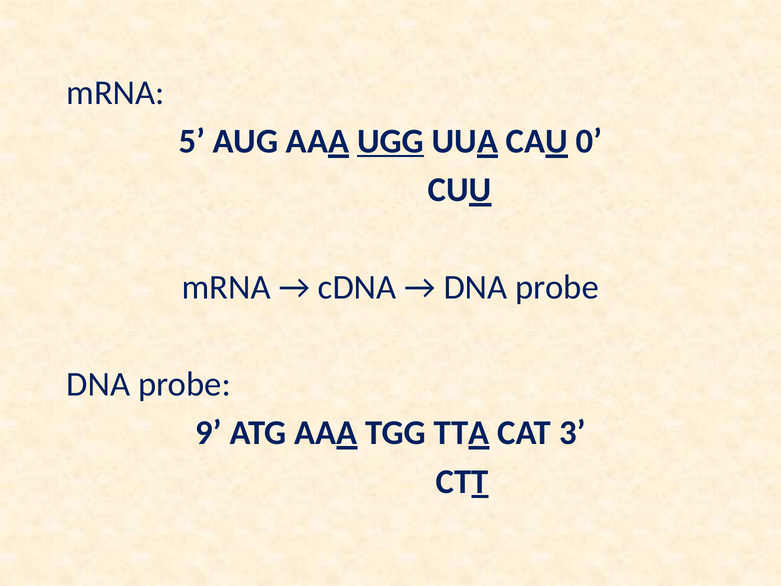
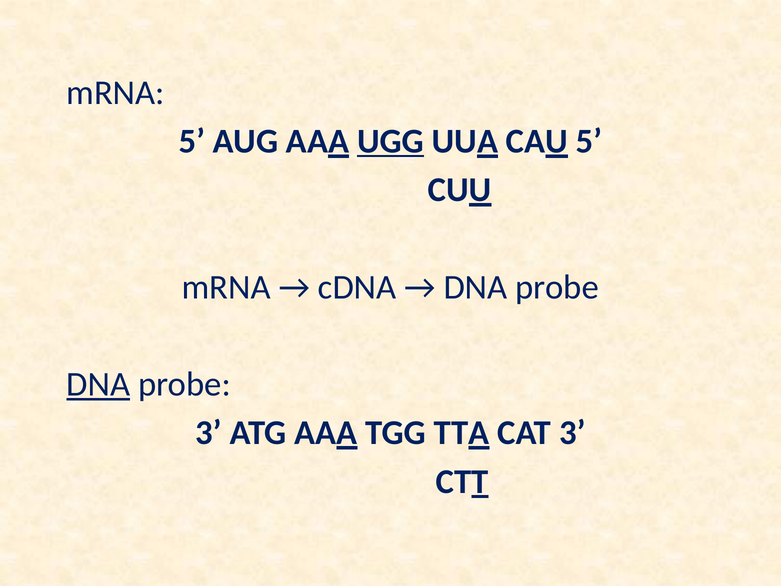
CAU 0: 0 -> 5
DNA at (98, 384) underline: none -> present
9 at (209, 433): 9 -> 3
